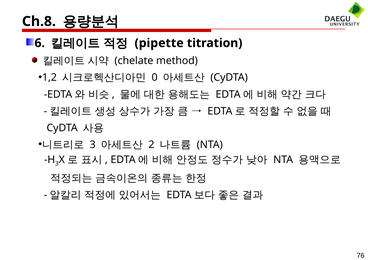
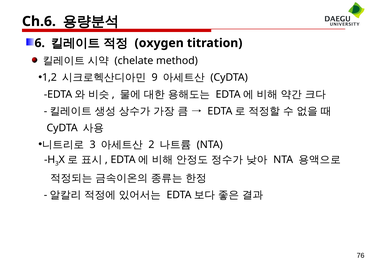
Ch.8: Ch.8 -> Ch.6
pipette: pipette -> oxygen
0: 0 -> 9
